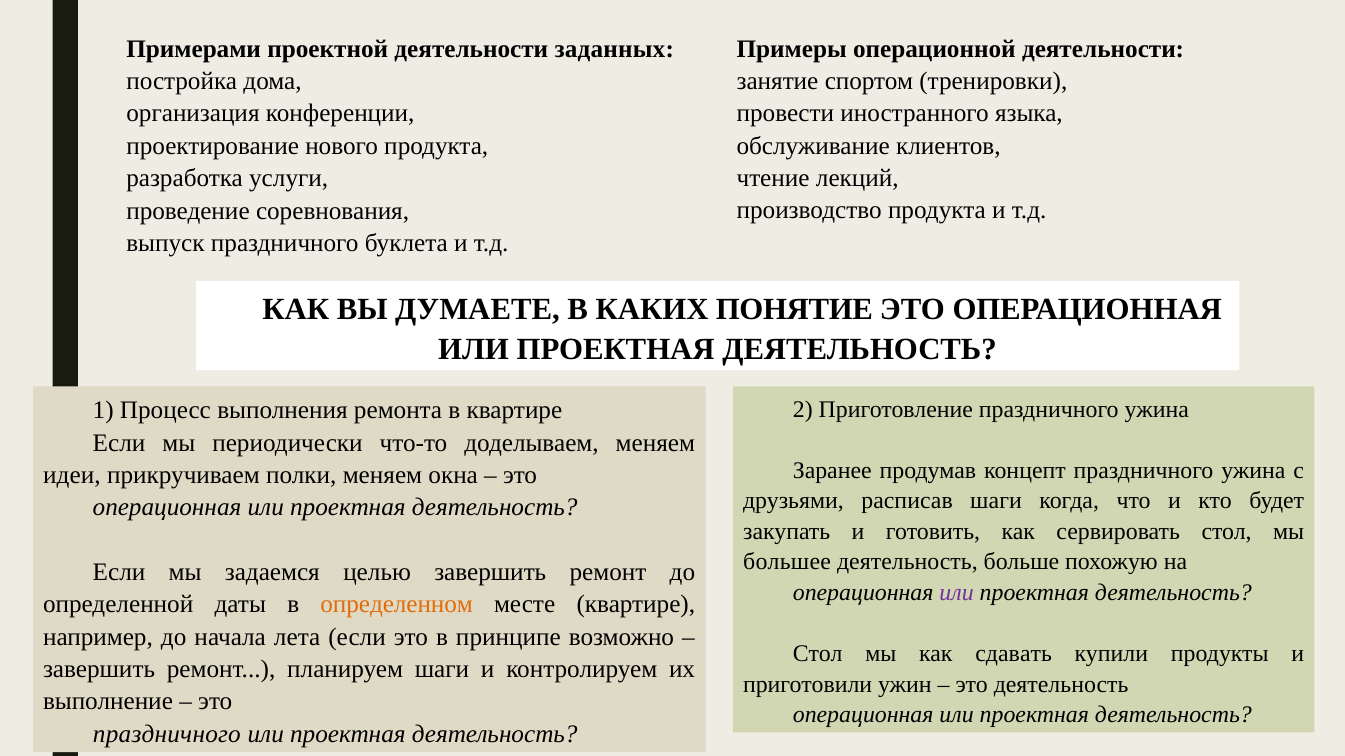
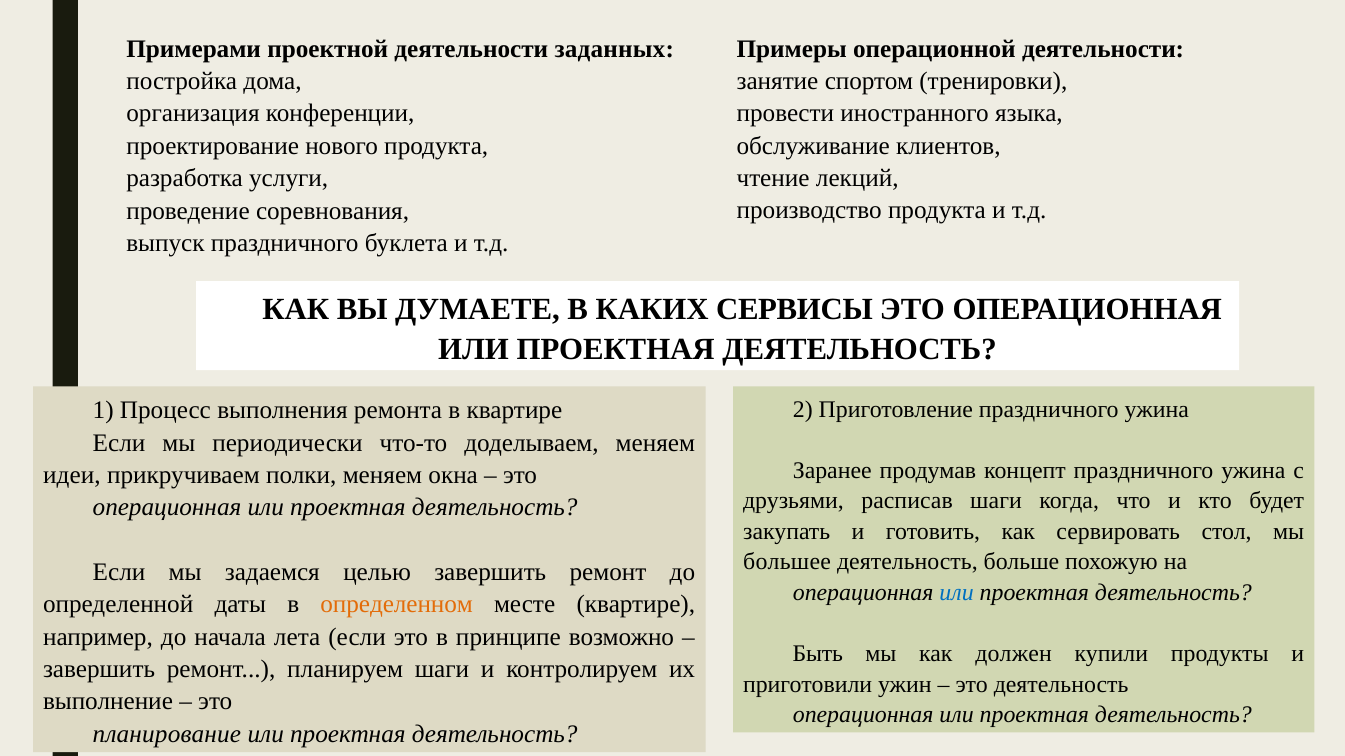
ПОНЯТИЕ: ПОНЯТИЕ -> СЕРВИСЫ
или at (957, 593) colour: purple -> blue
Стол at (818, 654): Стол -> Быть
сдавать: сдавать -> должен
праздничного at (167, 734): праздничного -> планирование
